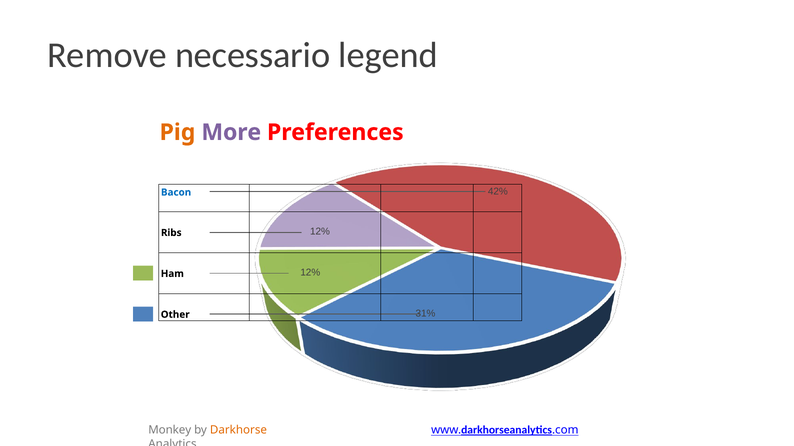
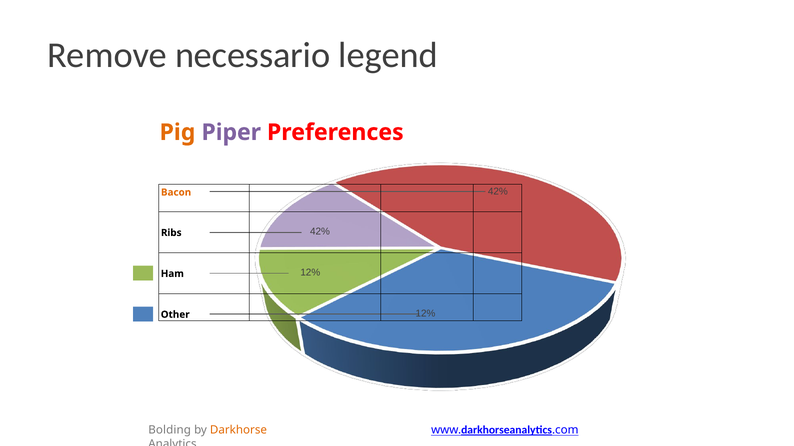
More: More -> Piper
Bacon colour: blue -> orange
Ribs 12%: 12% -> 42%
Other 31%: 31% -> 12%
Monkey: Monkey -> Bolding
